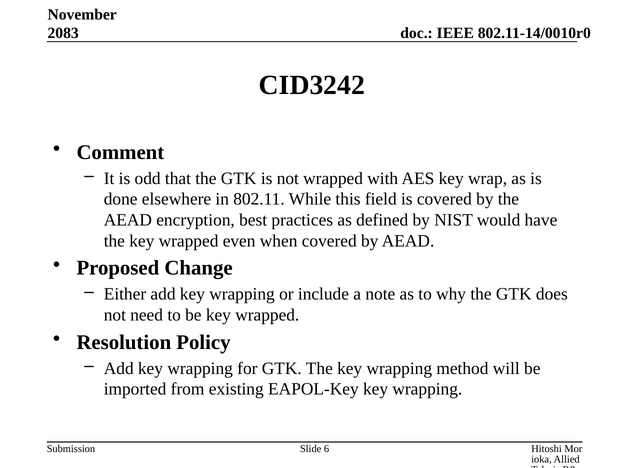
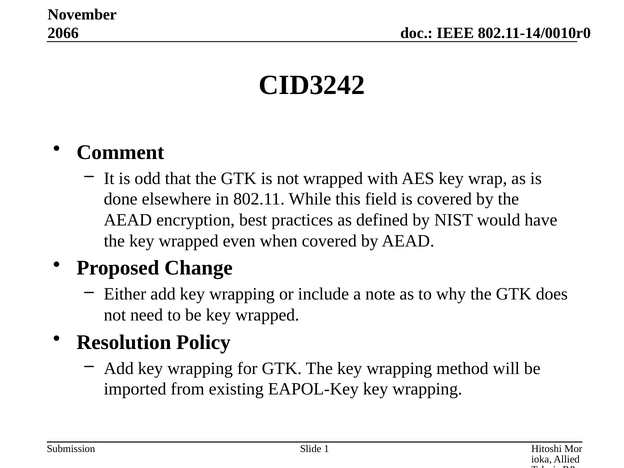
2083: 2083 -> 2066
6: 6 -> 1
